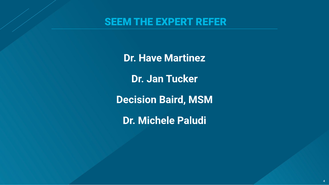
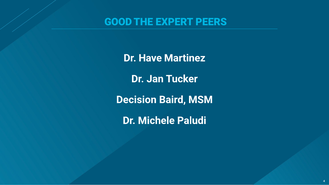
SEEM: SEEM -> GOOD
REFER: REFER -> PEERS
